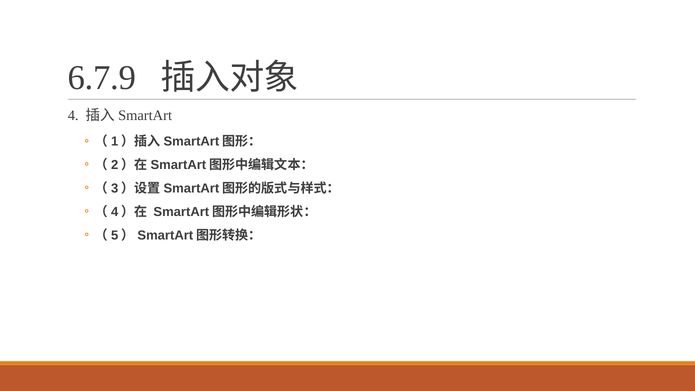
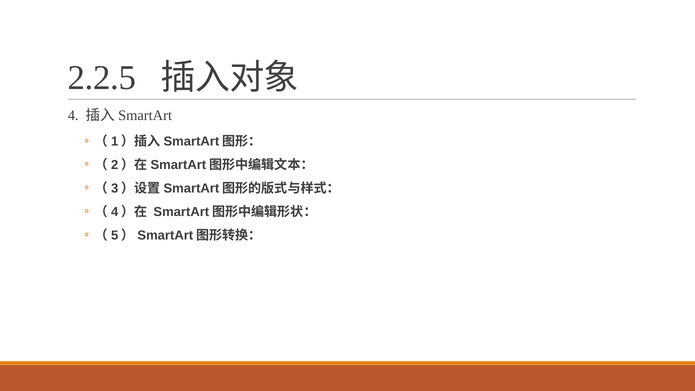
6.7.9: 6.7.9 -> 2.2.5
